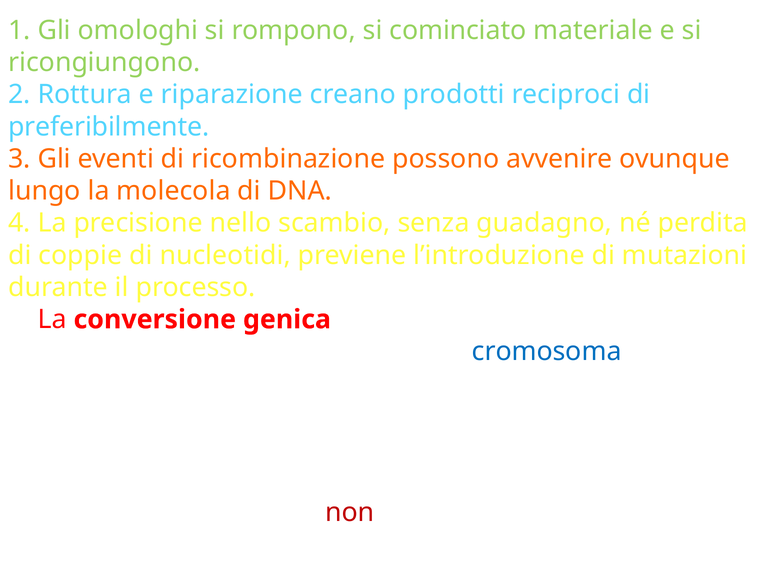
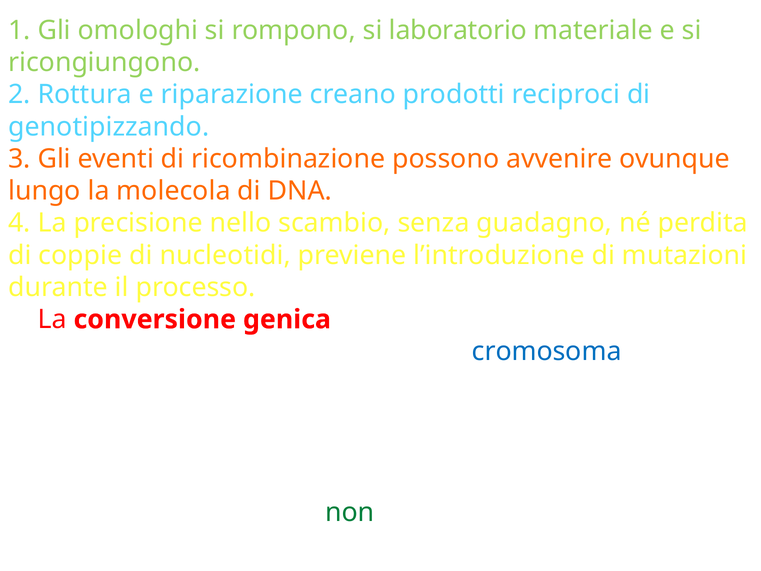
cominciato: cominciato -> laboratorio
preferibilmente: preferibilmente -> genotipizzando
non colour: red -> green
